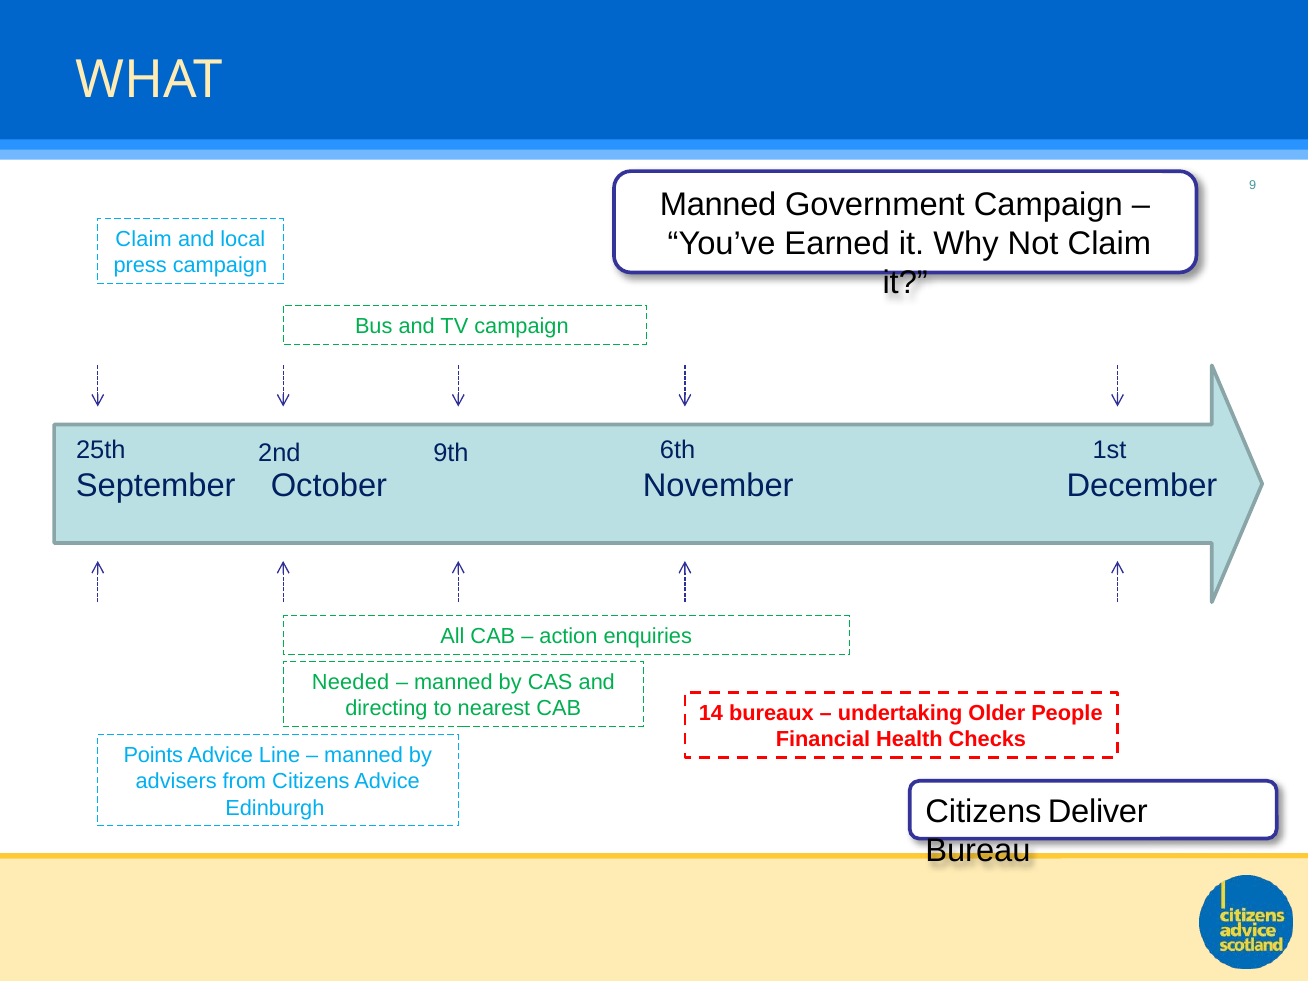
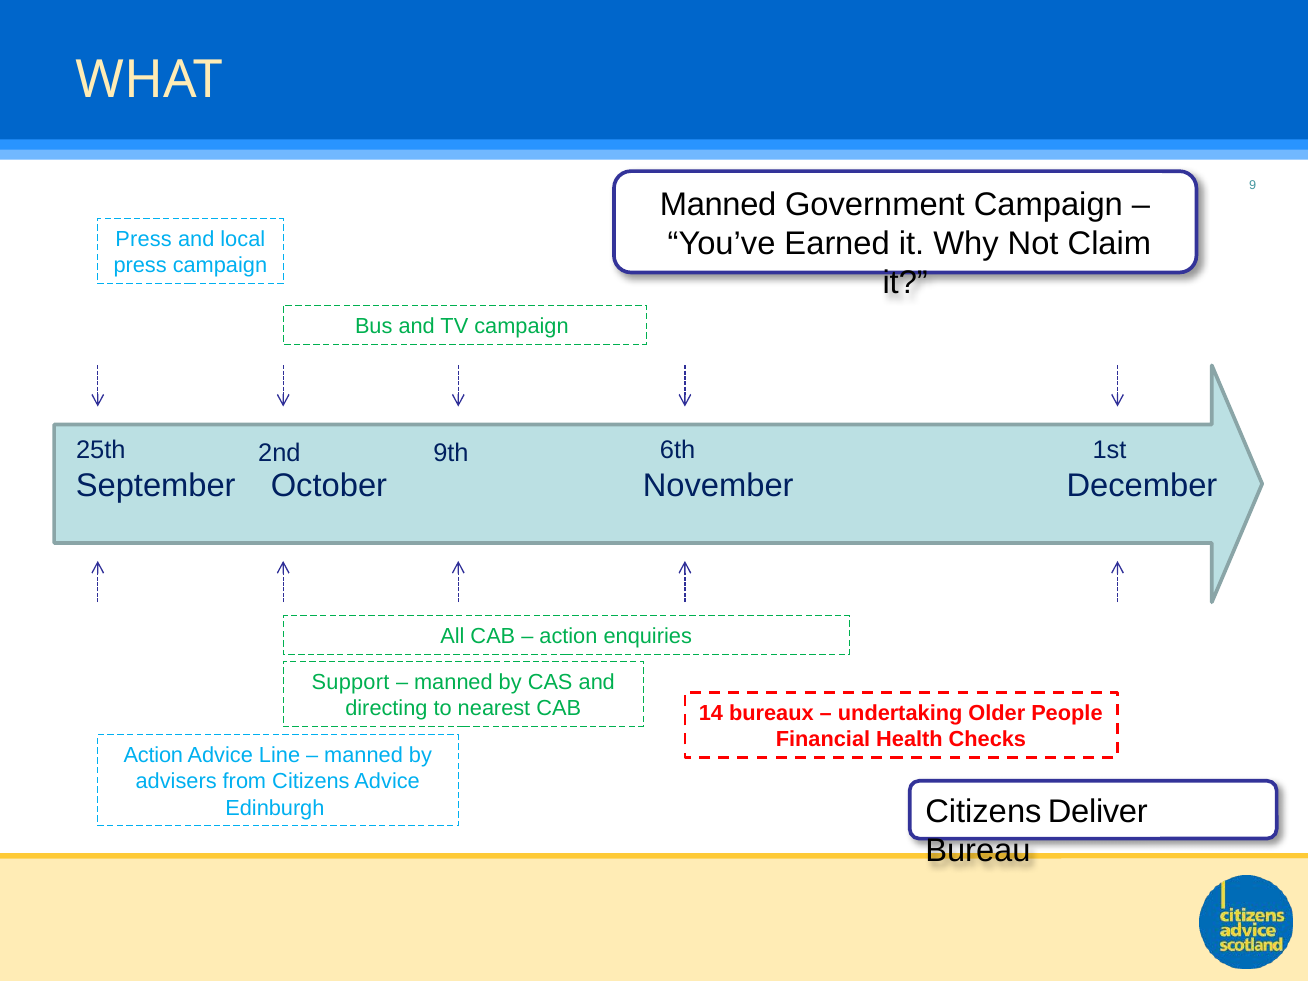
Claim at (144, 239): Claim -> Press
Needed: Needed -> Support
Points at (153, 756): Points -> Action
